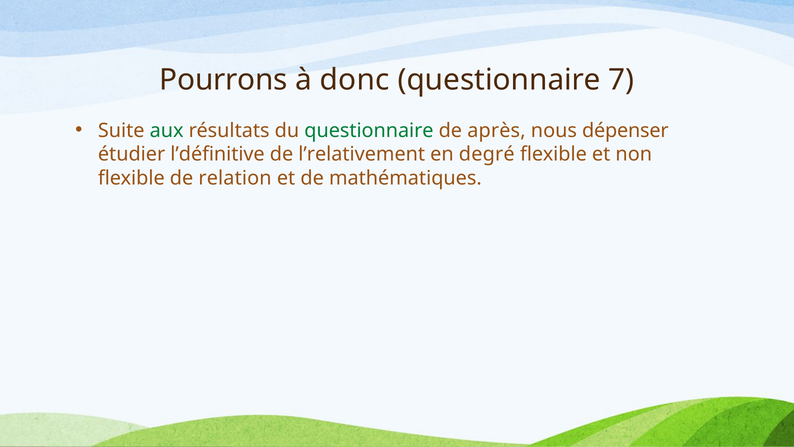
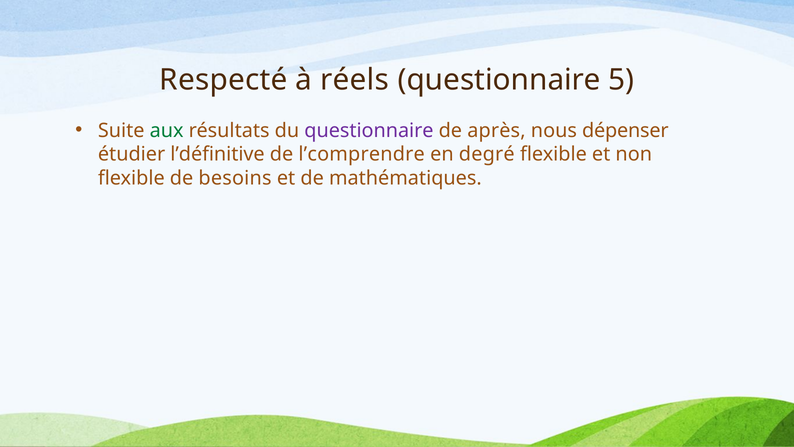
Pourrons: Pourrons -> Respecté
donc: donc -> réels
7: 7 -> 5
questionnaire at (369, 130) colour: green -> purple
l’relativement: l’relativement -> l’comprendre
relation: relation -> besoins
